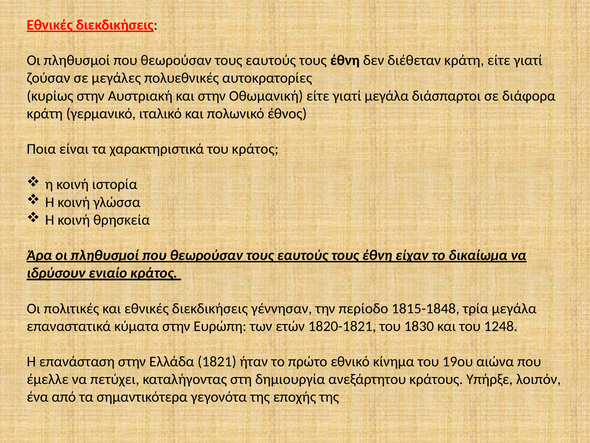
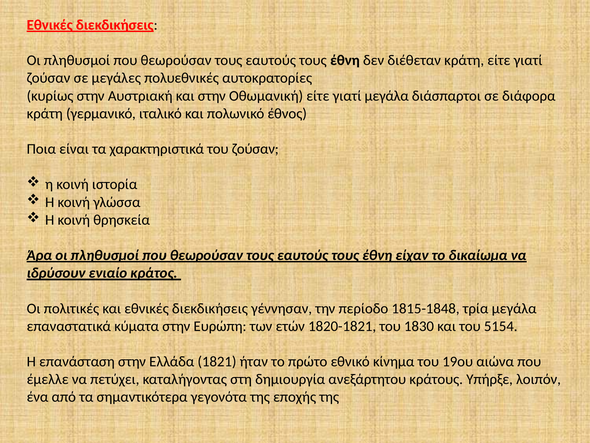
του κράτος: κράτος -> ζούσαν
1248: 1248 -> 5154
